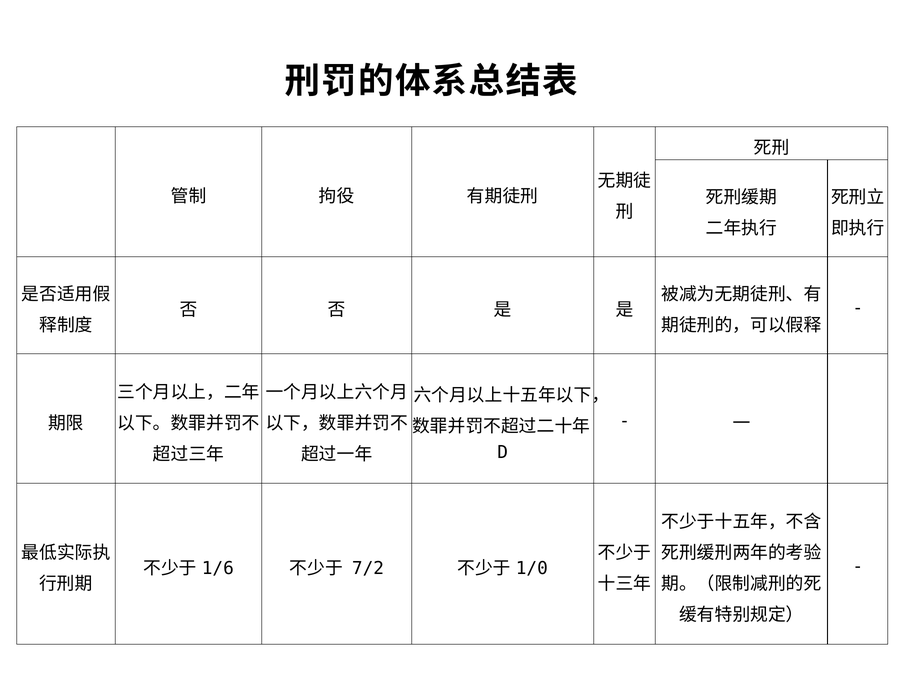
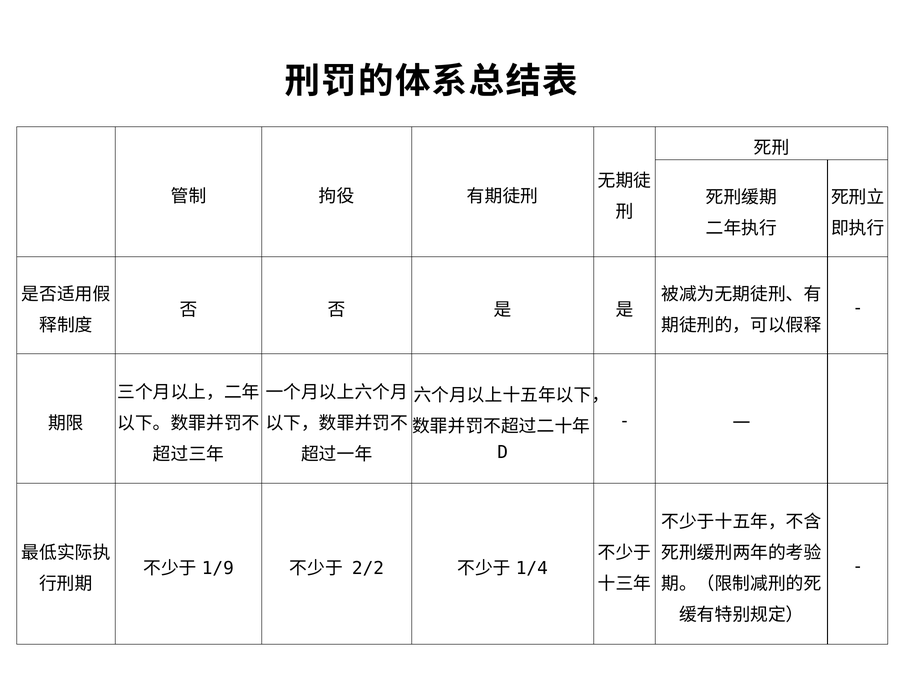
1/6: 1/6 -> 1/9
7/2: 7/2 -> 2/2
1/0: 1/0 -> 1/4
